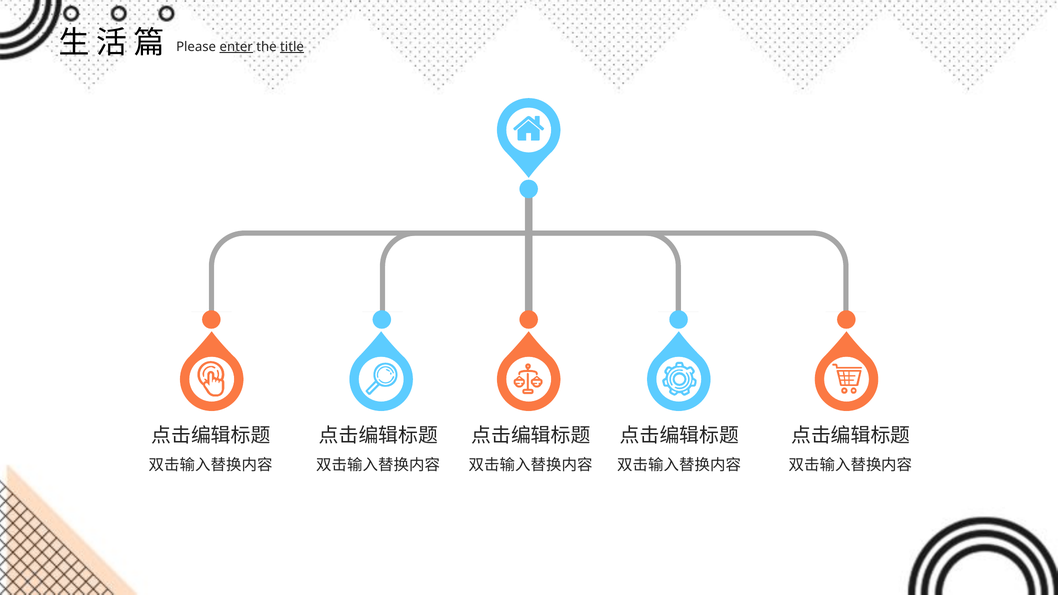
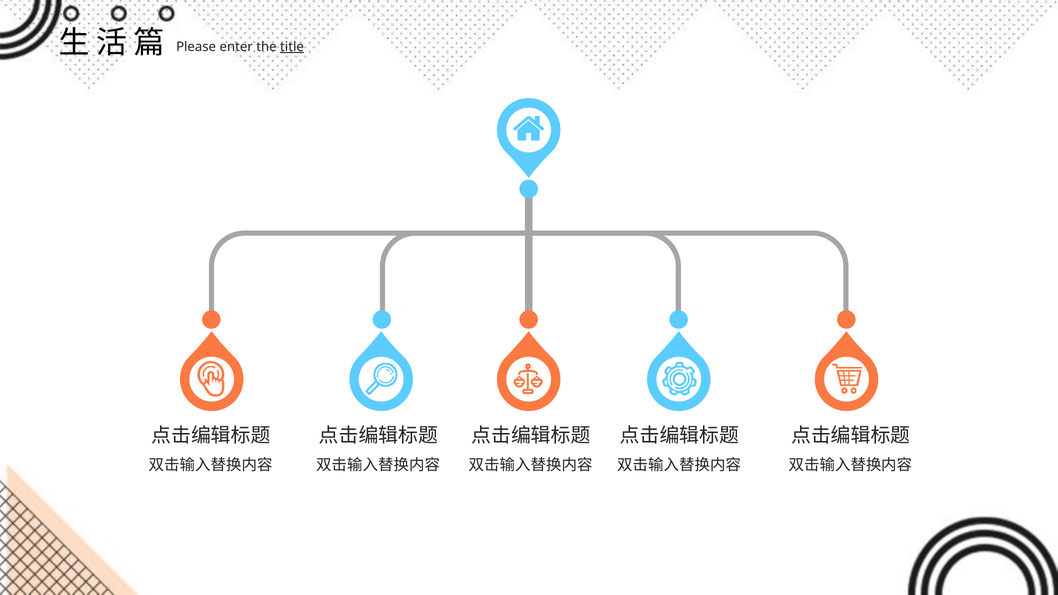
enter underline: present -> none
